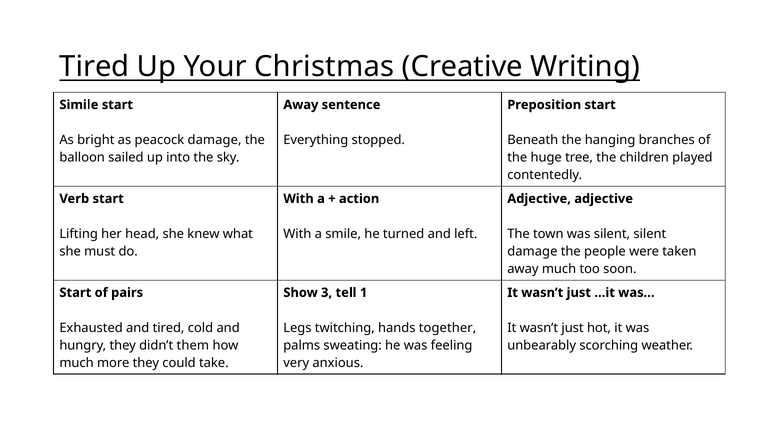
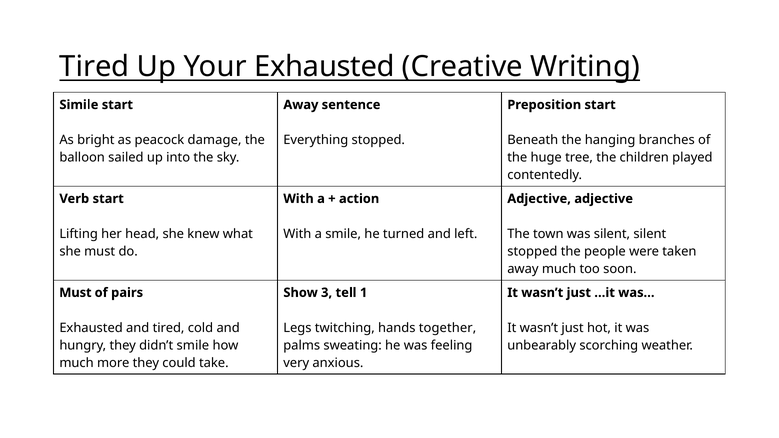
Your Christmas: Christmas -> Exhausted
damage at (532, 252): damage -> stopped
Start at (75, 293): Start -> Must
didn’t them: them -> smile
